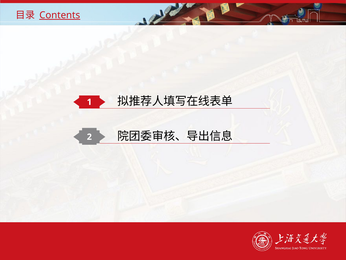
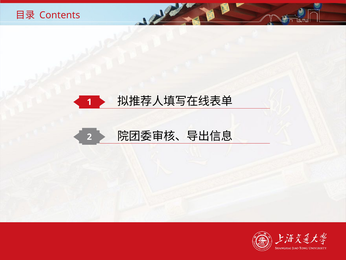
Contents underline: present -> none
